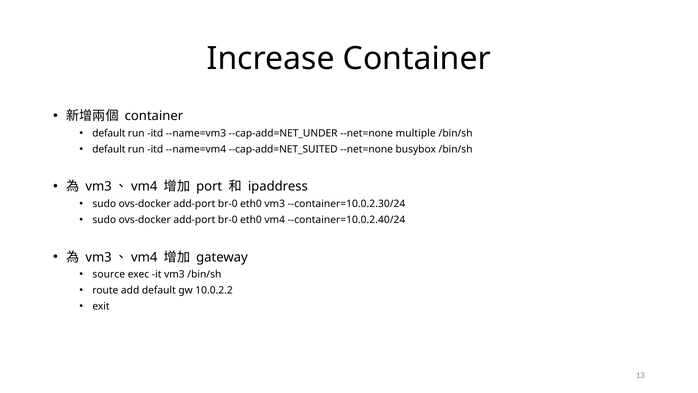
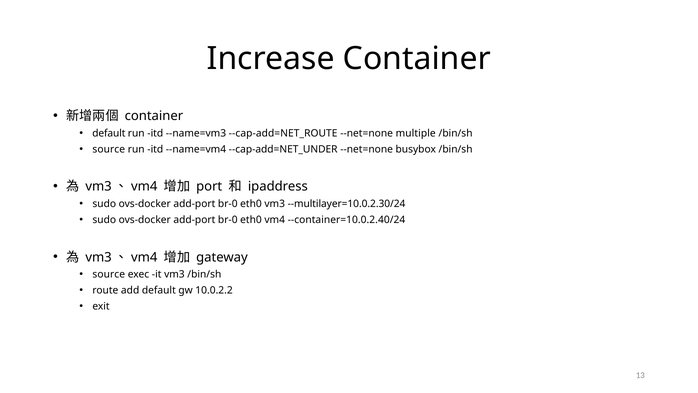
--cap-add=NET_UNDER: --cap-add=NET_UNDER -> --cap-add=NET_ROUTE
default at (109, 149): default -> source
--cap-add=NET_SUITED: --cap-add=NET_SUITED -> --cap-add=NET_UNDER
--container=10.0.2.30/24: --container=10.0.2.30/24 -> --multilayer=10.0.2.30/24
